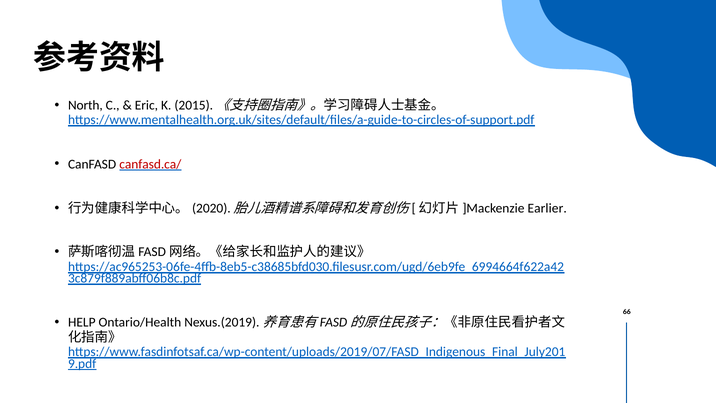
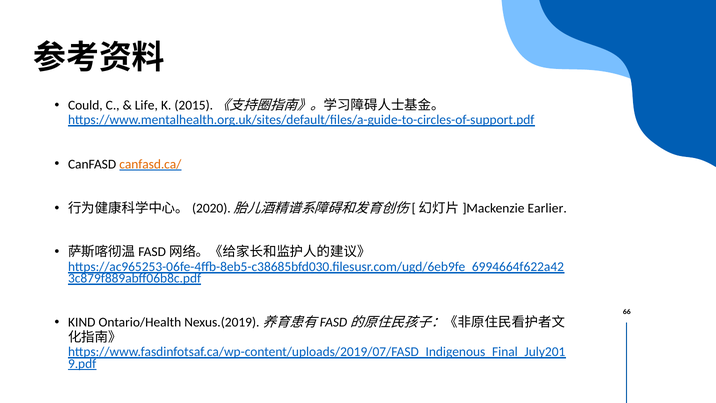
North: North -> Could
Eric: Eric -> Life
canfasd.ca/ colour: red -> orange
HELP: HELP -> KIND
